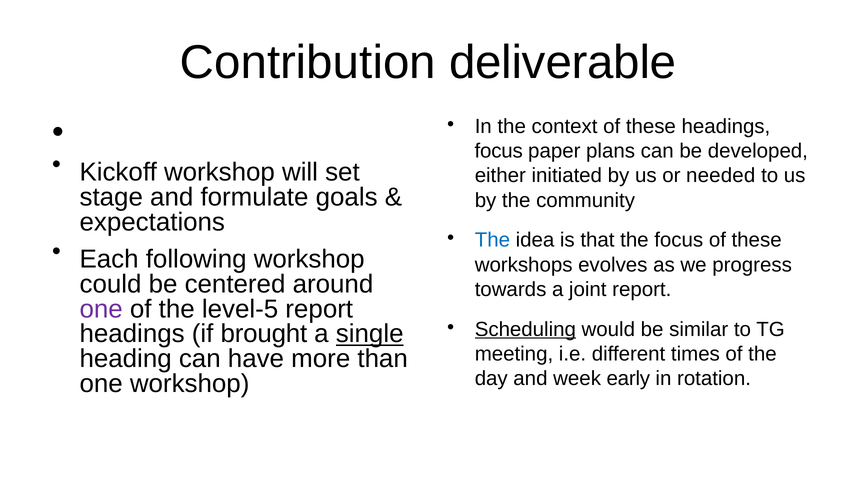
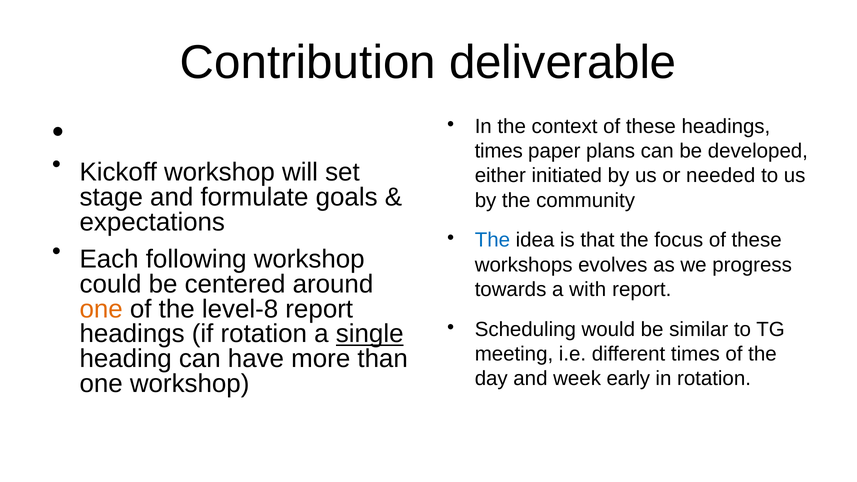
focus at (499, 151): focus -> times
joint: joint -> with
one at (101, 309) colour: purple -> orange
level-5: level-5 -> level-8
if brought: brought -> rotation
Scheduling underline: present -> none
